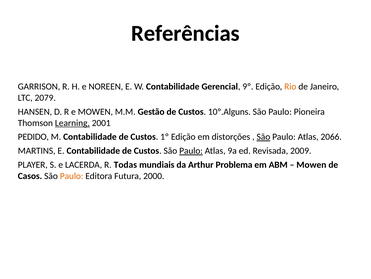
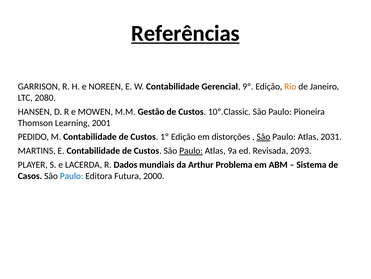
Referências underline: none -> present
2079: 2079 -> 2080
10º.Alguns: 10º.Alguns -> 10º.Classic
Learning underline: present -> none
2066: 2066 -> 2031
2009: 2009 -> 2093
Todas: Todas -> Dados
Mowen at (311, 164): Mowen -> Sistema
Paulo at (72, 176) colour: orange -> blue
